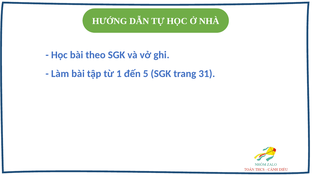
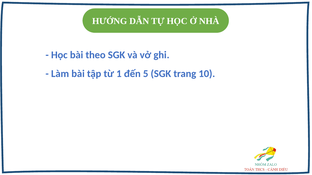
31: 31 -> 10
